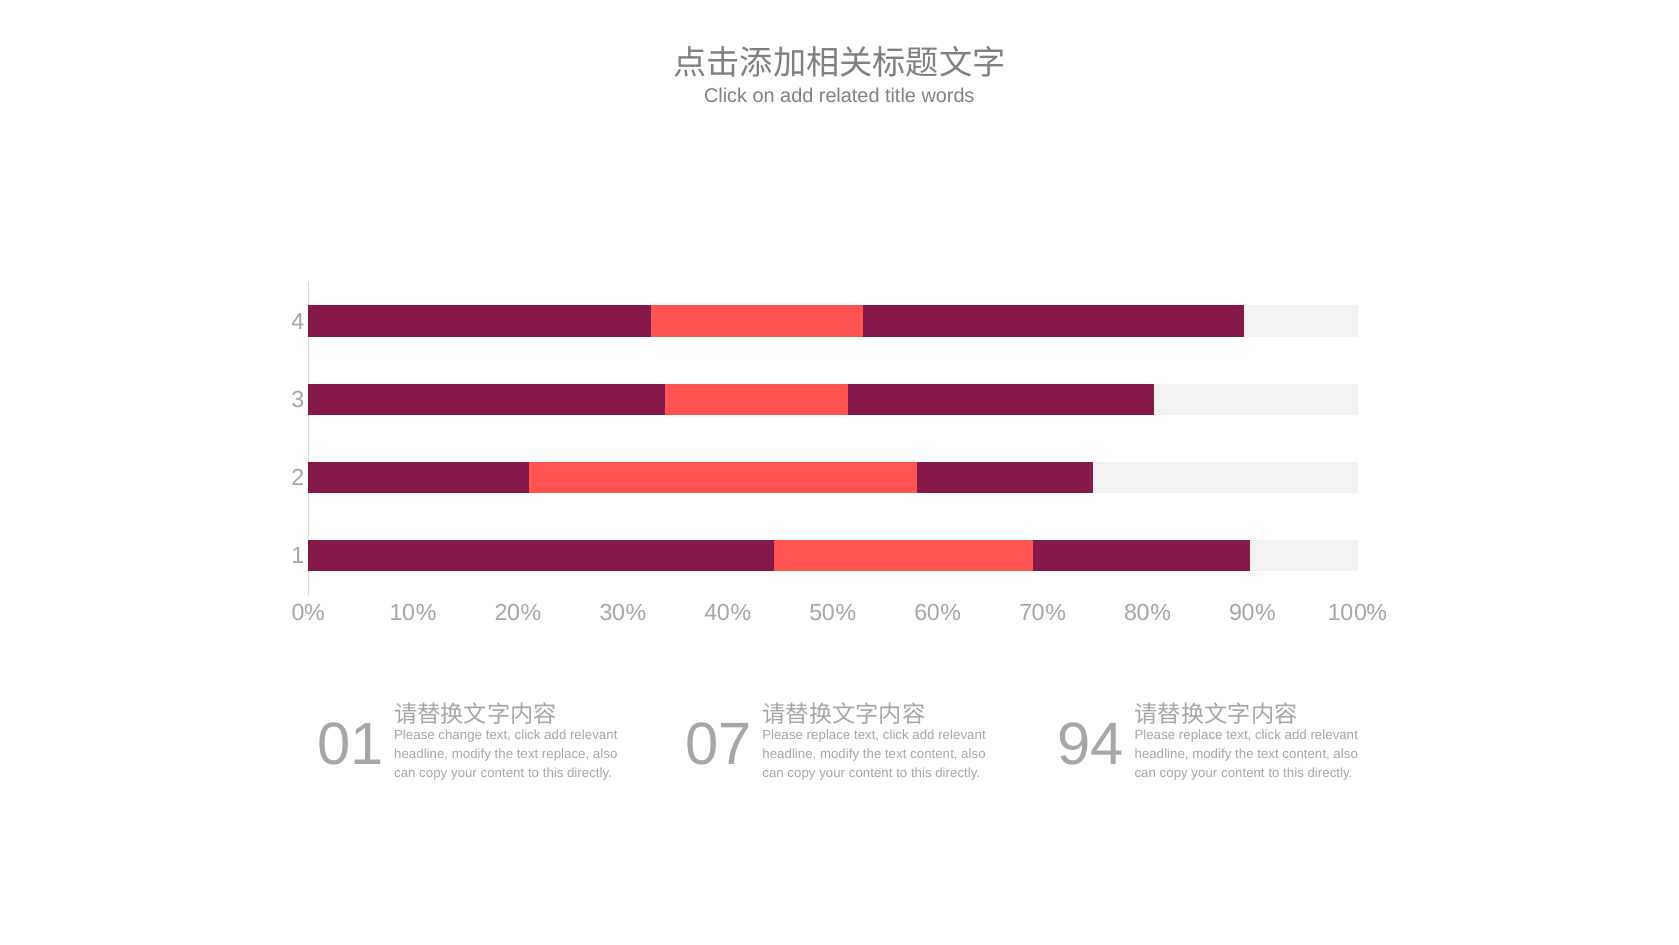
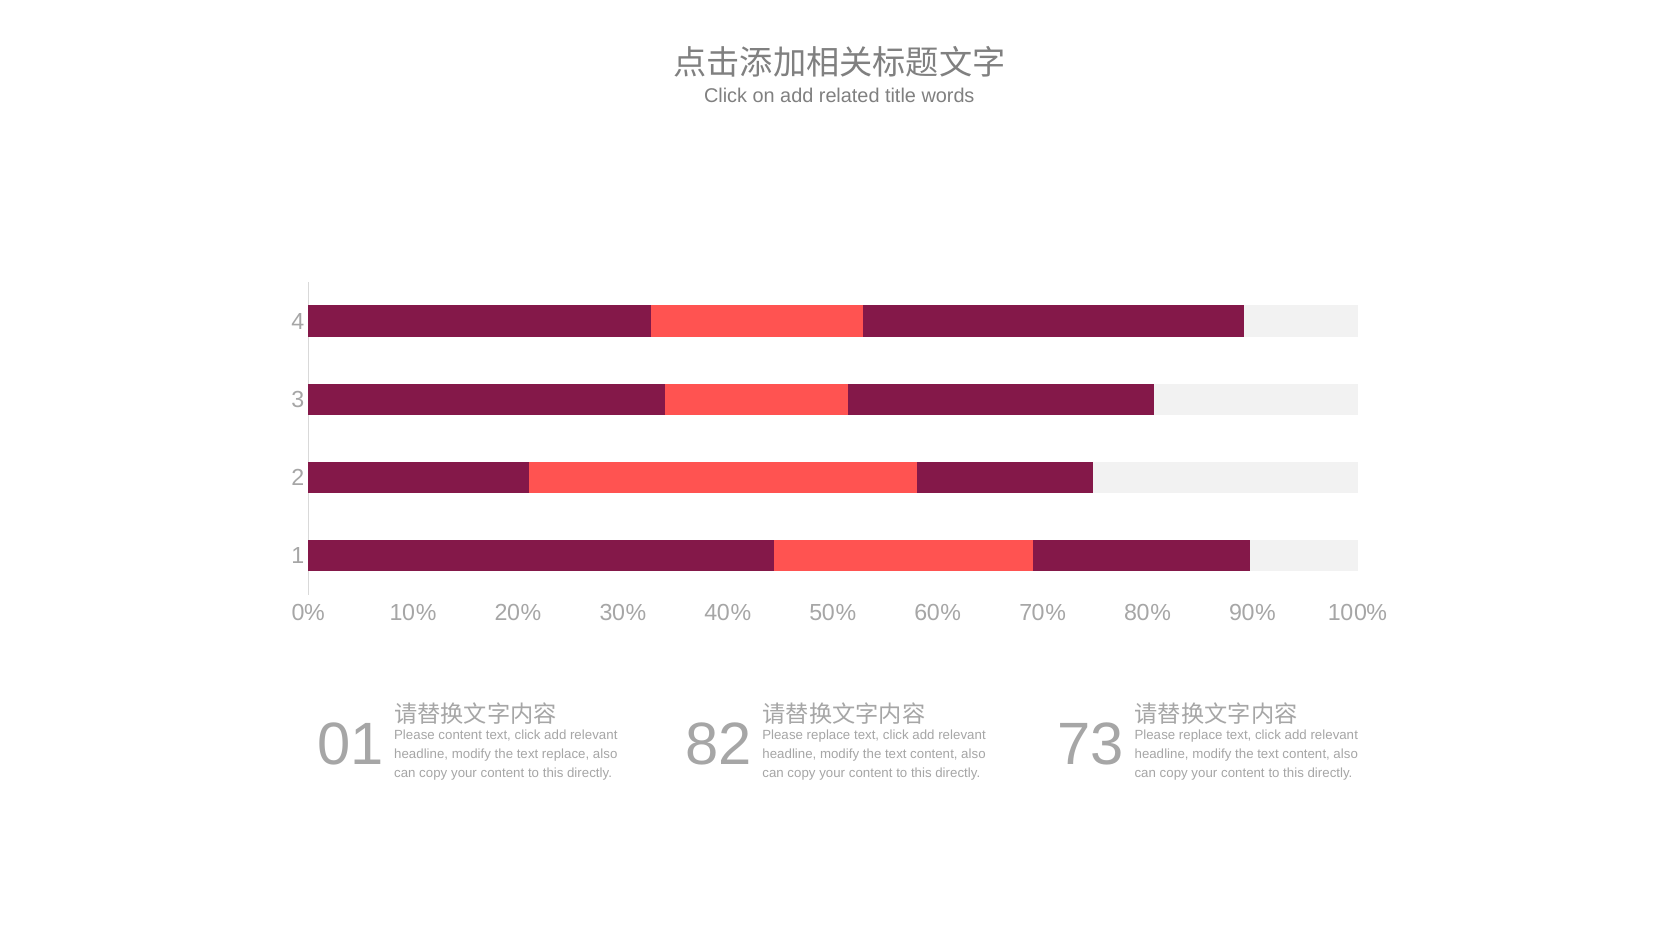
07: 07 -> 82
94: 94 -> 73
Please change: change -> content
